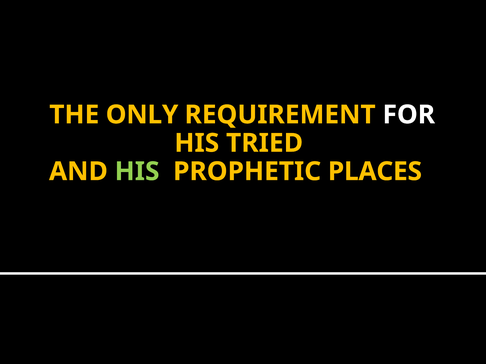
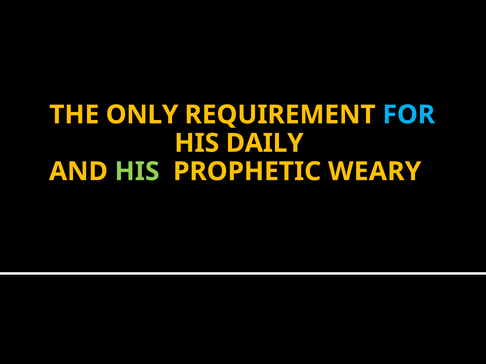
FOR colour: white -> light blue
TRIED: TRIED -> DAILY
PLACES: PLACES -> WEARY
